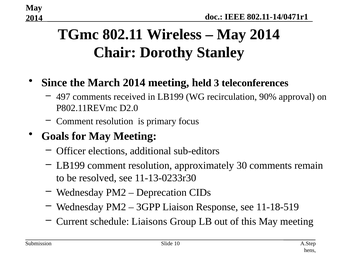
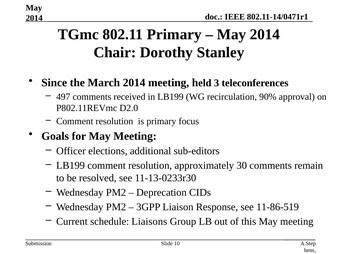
802.11 Wireless: Wireless -> Primary
11-18-519: 11-18-519 -> 11-86-519
